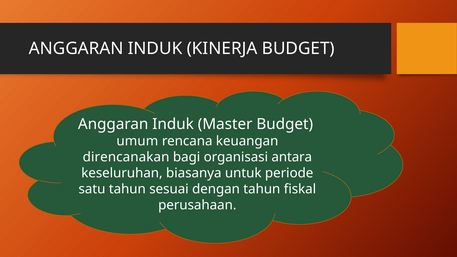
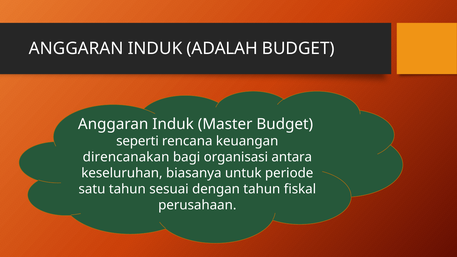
KINERJA: KINERJA -> ADALAH
umum: umum -> seperti
